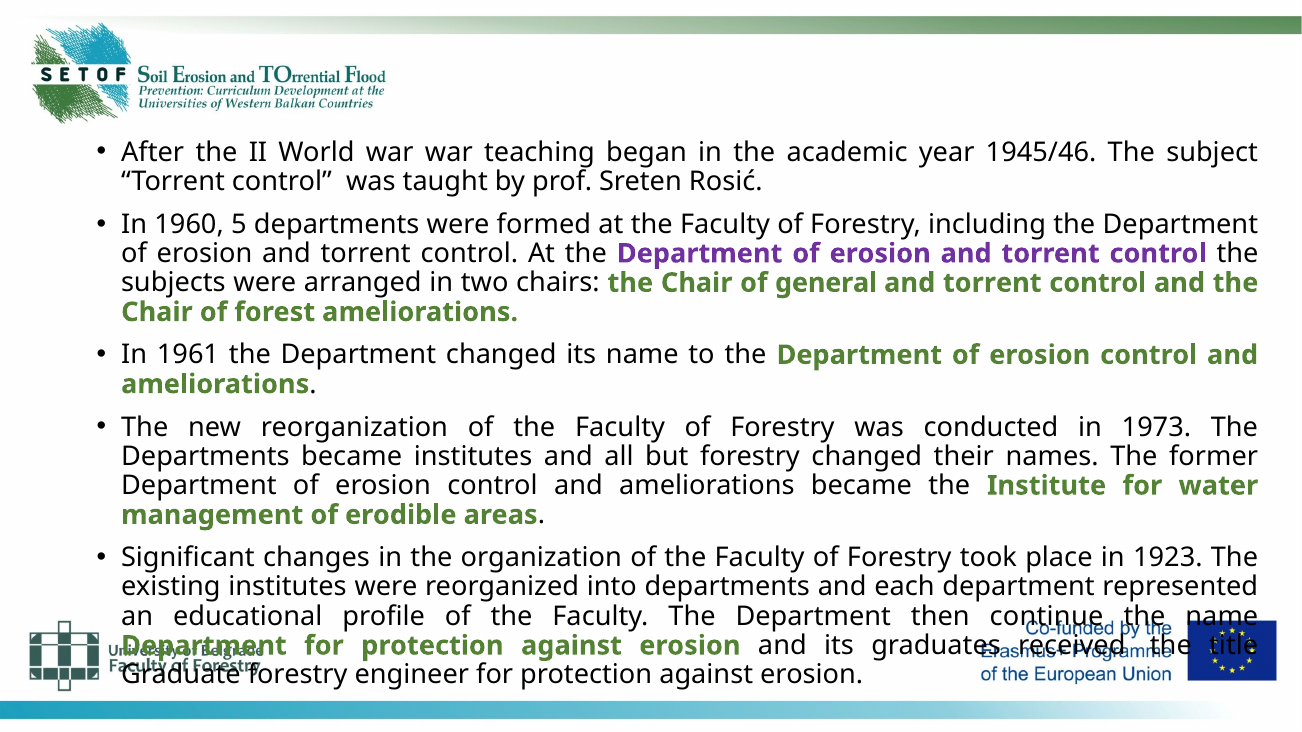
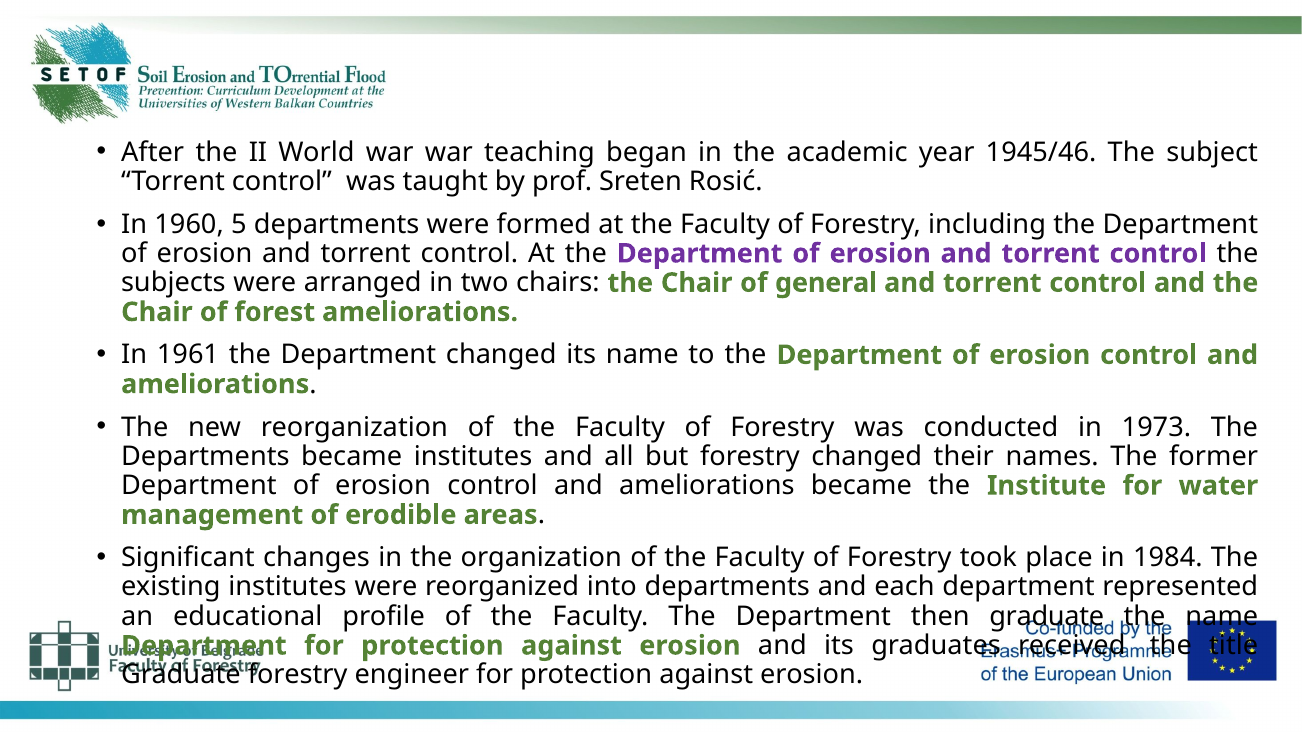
1923: 1923 -> 1984
then continue: continue -> graduate
